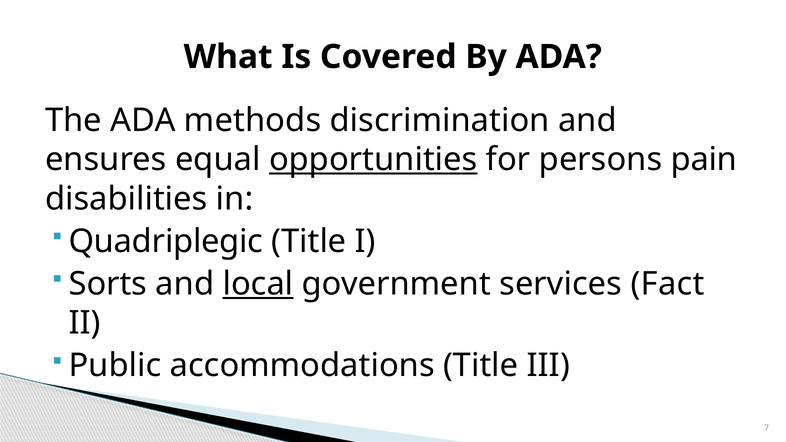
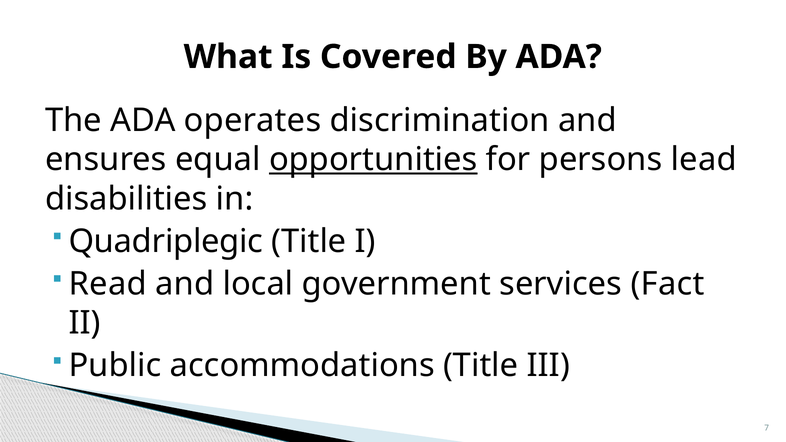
methods: methods -> operates
pain: pain -> lead
Sorts: Sorts -> Read
local underline: present -> none
